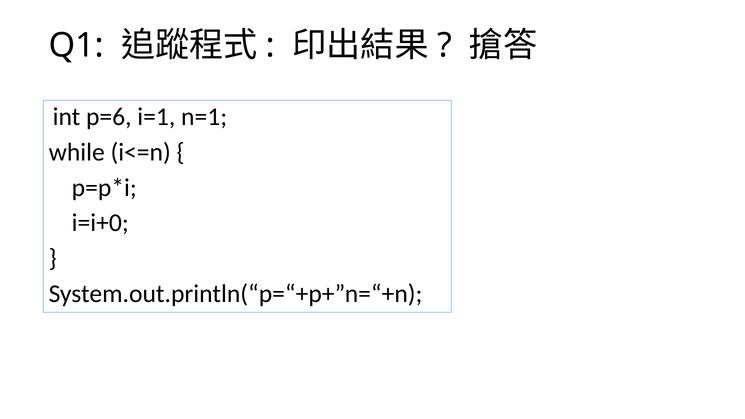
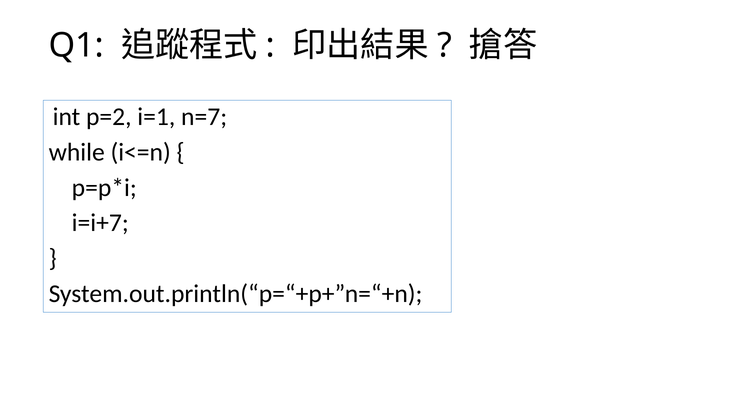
p=6: p=6 -> p=2
n=1: n=1 -> n=7
i=i+0: i=i+0 -> i=i+7
